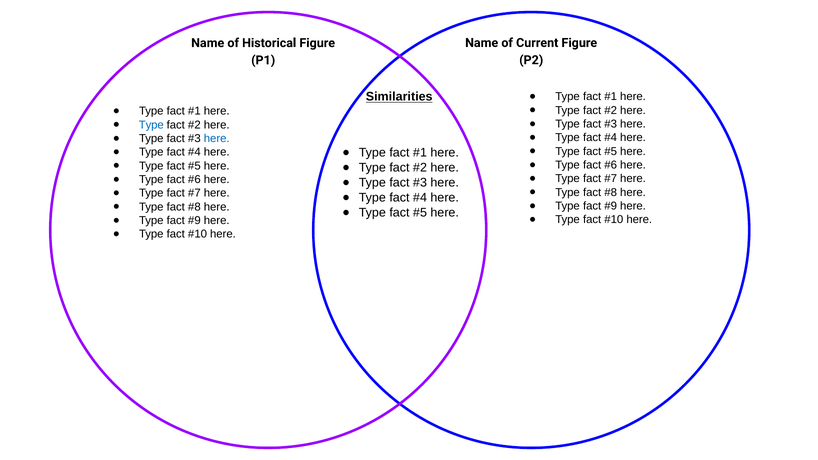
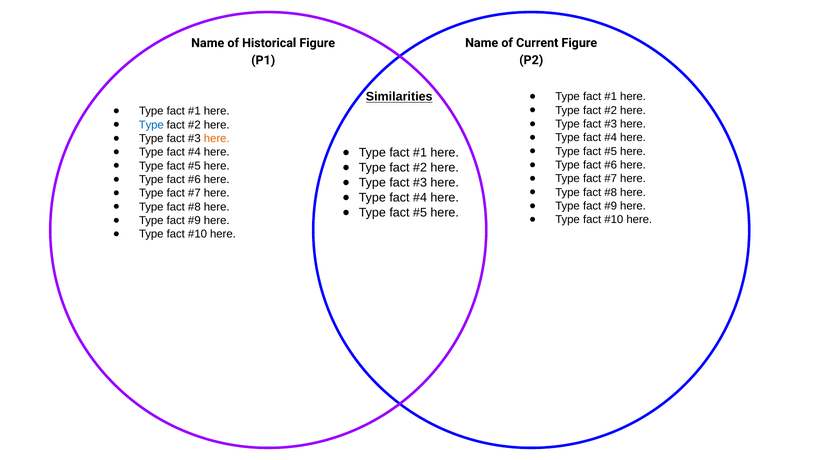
here at (217, 139) colour: blue -> orange
